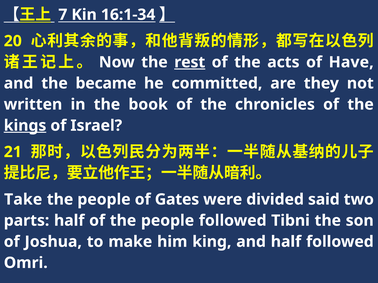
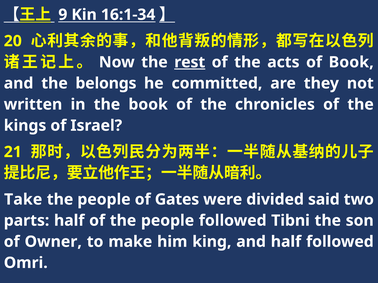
7: 7 -> 9
of Have: Have -> Book
became: became -> belongs
kings underline: present -> none
Joshua: Joshua -> Owner
